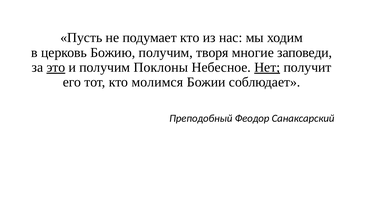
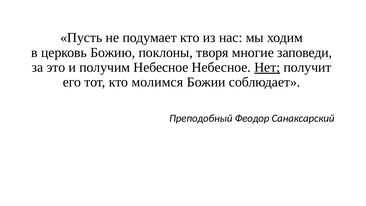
Божию получим: получим -> поклоны
это underline: present -> none
получим Поклоны: Поклоны -> Небесное
